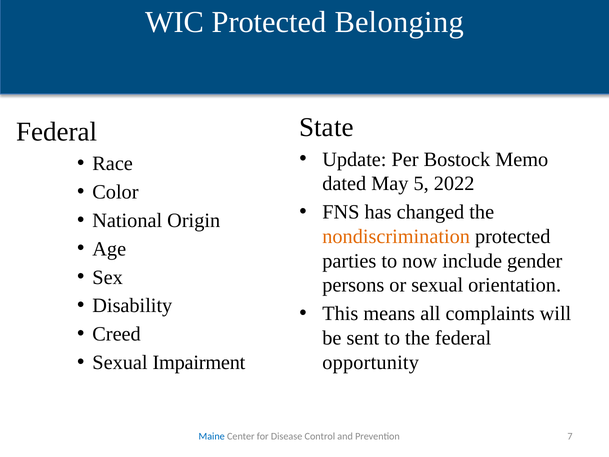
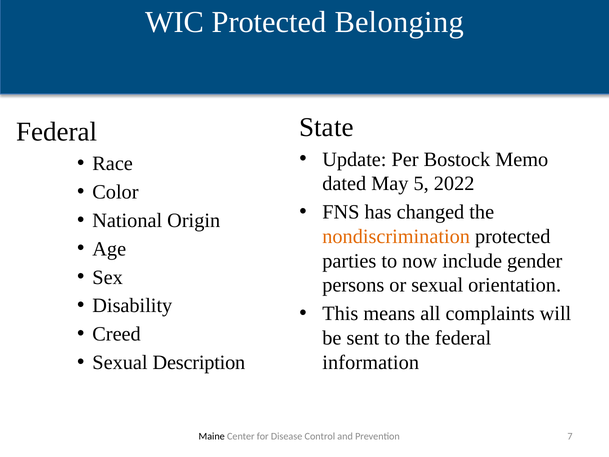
Impairment: Impairment -> Description
opportunity: opportunity -> information
Maine colour: blue -> black
